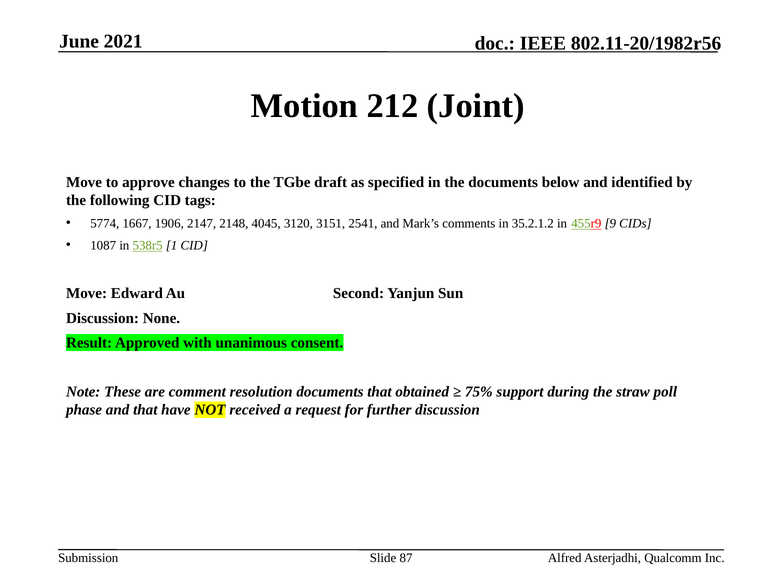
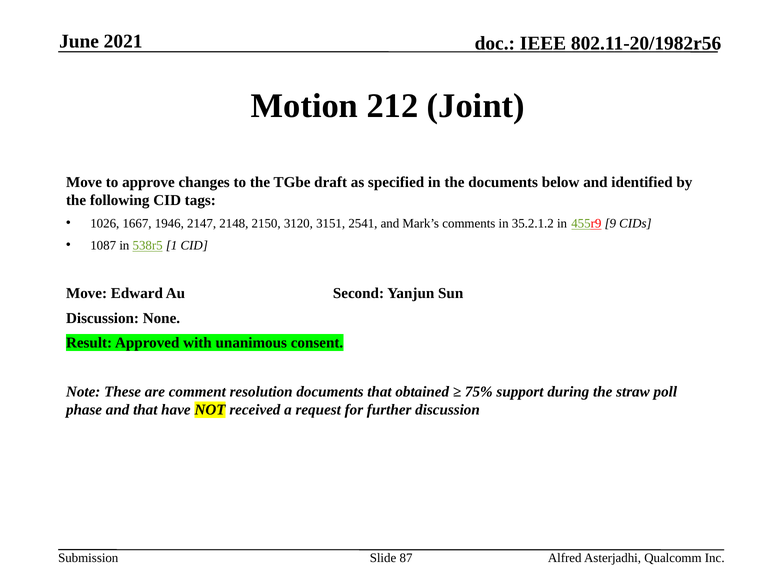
5774: 5774 -> 1026
1906: 1906 -> 1946
4045: 4045 -> 2150
